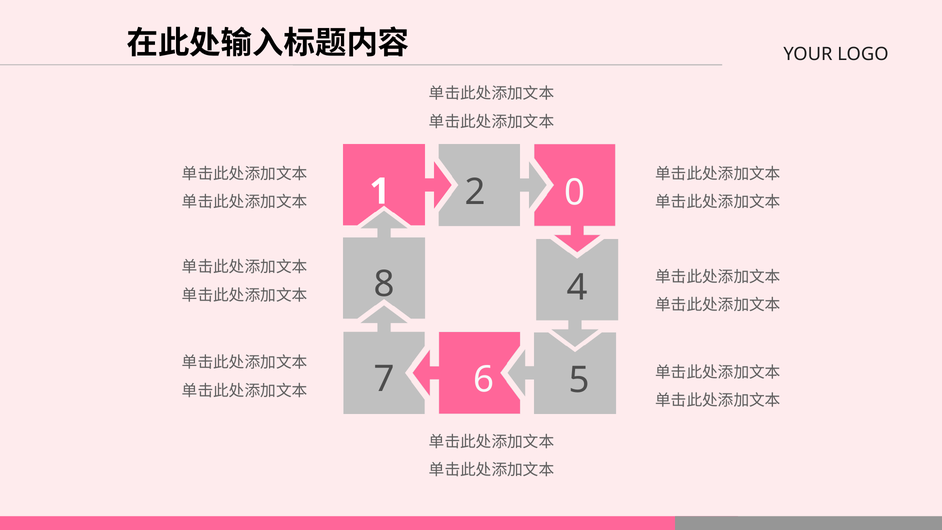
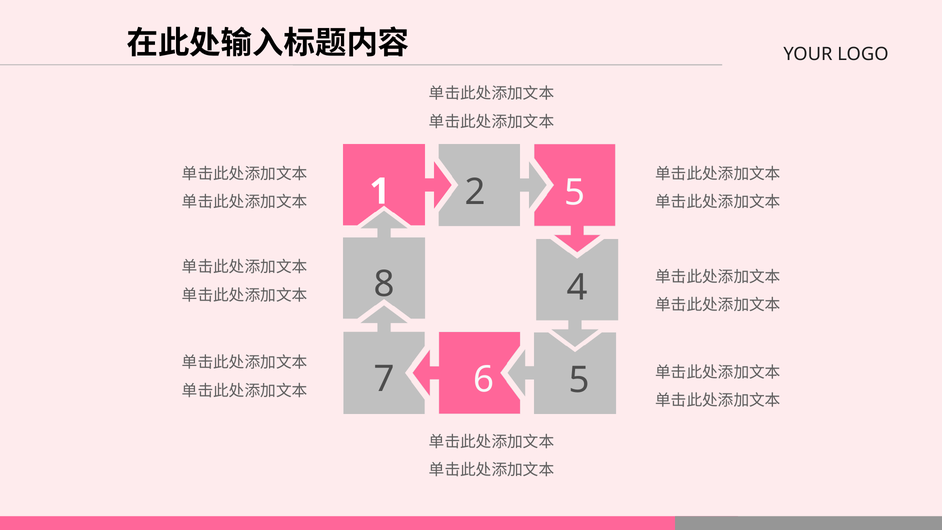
2 0: 0 -> 5
